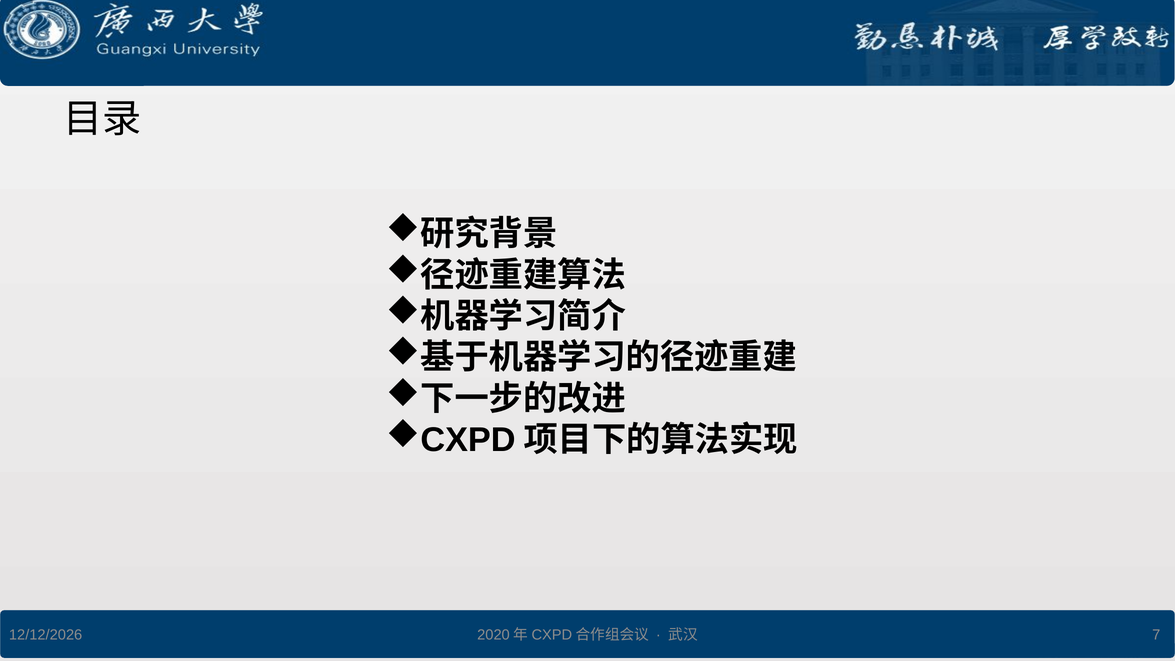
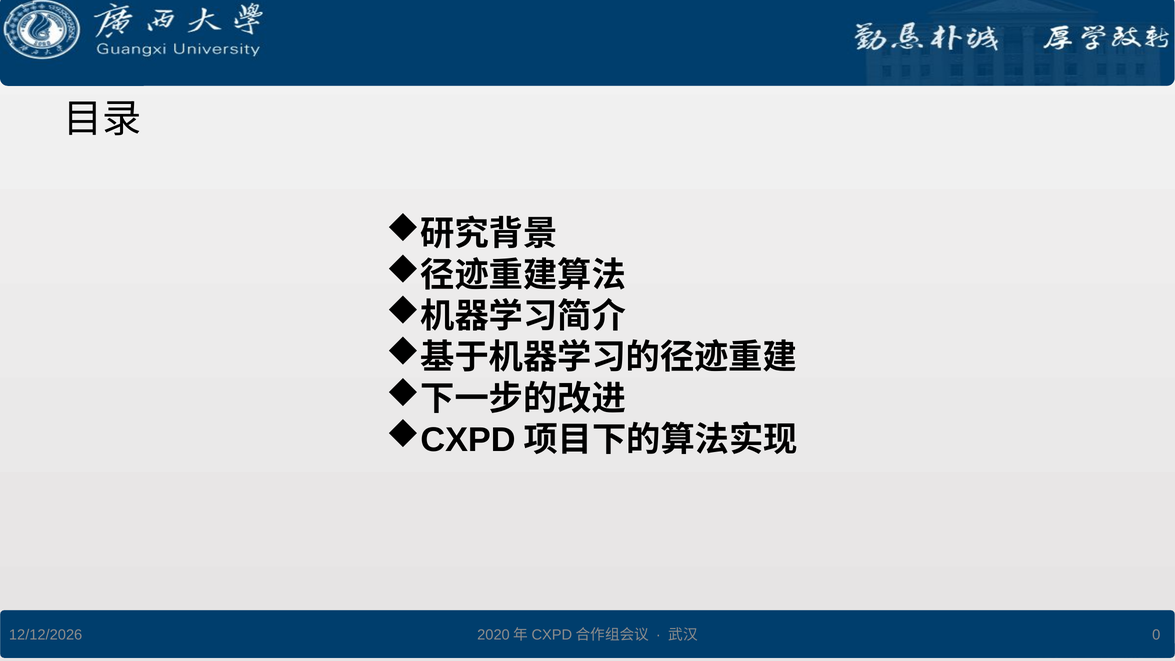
7: 7 -> 0
